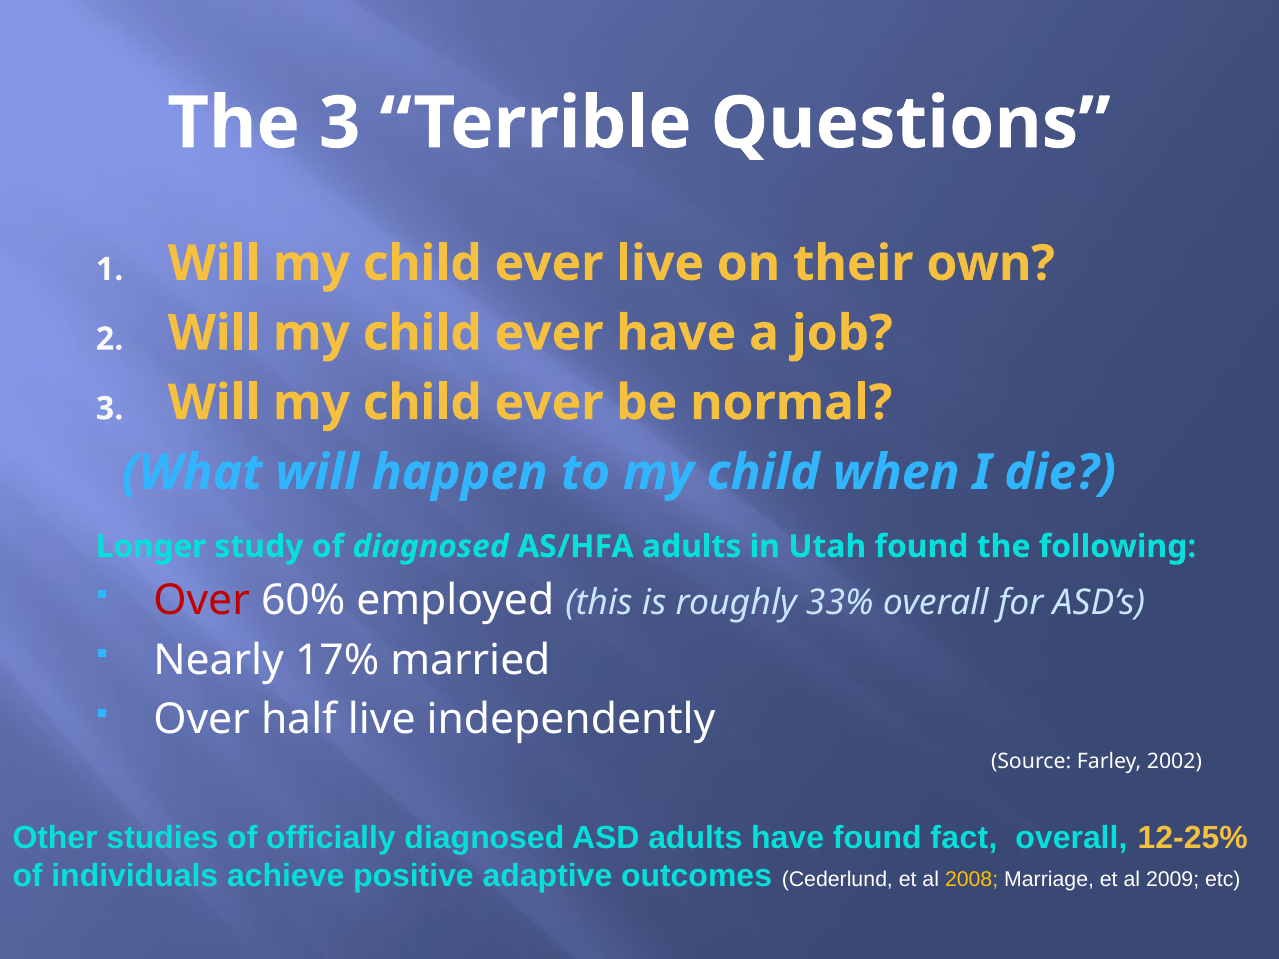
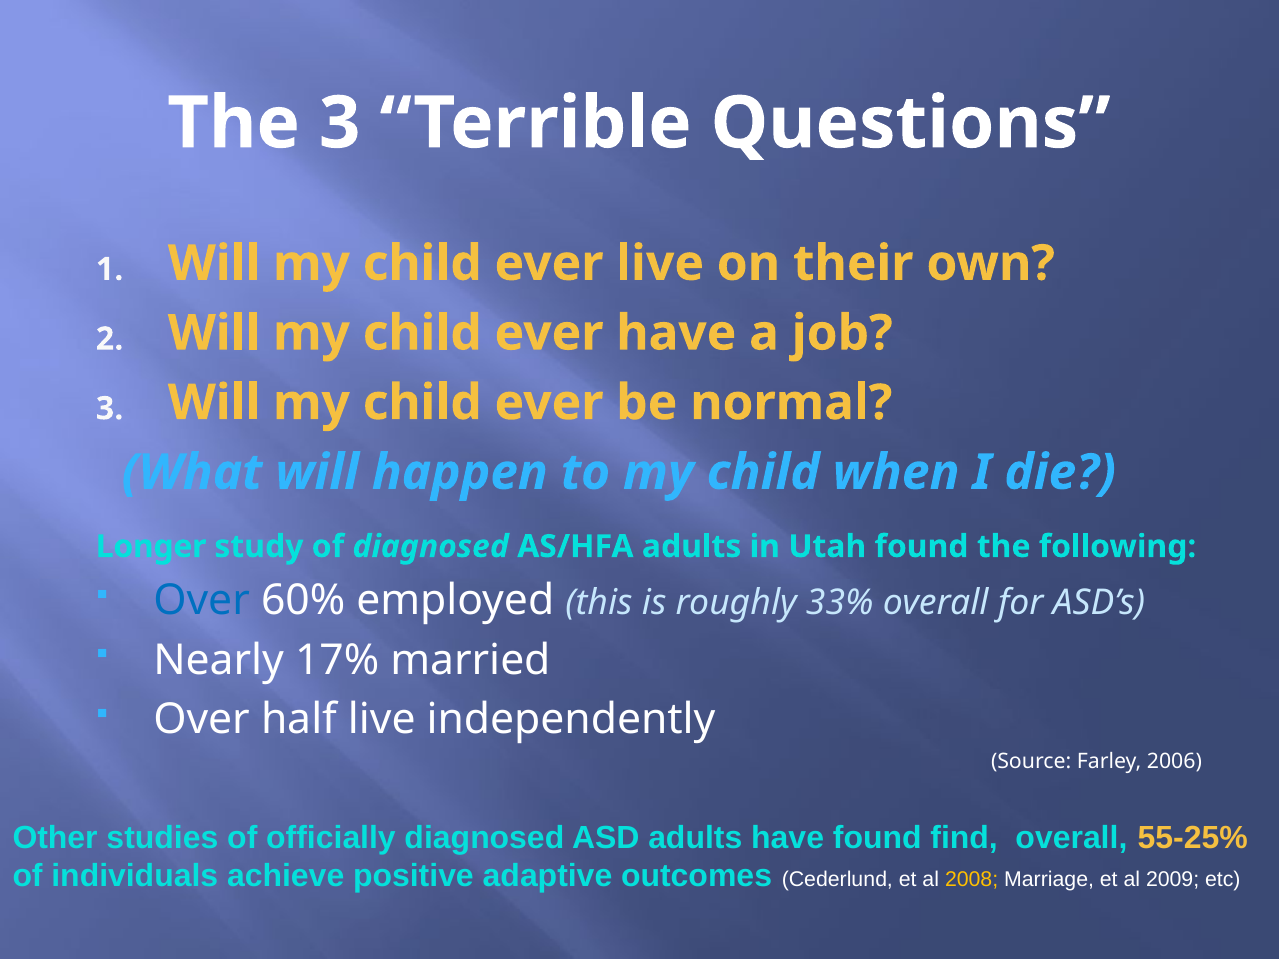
Over at (202, 601) colour: red -> blue
2002: 2002 -> 2006
fact: fact -> find
12-25%: 12-25% -> 55-25%
